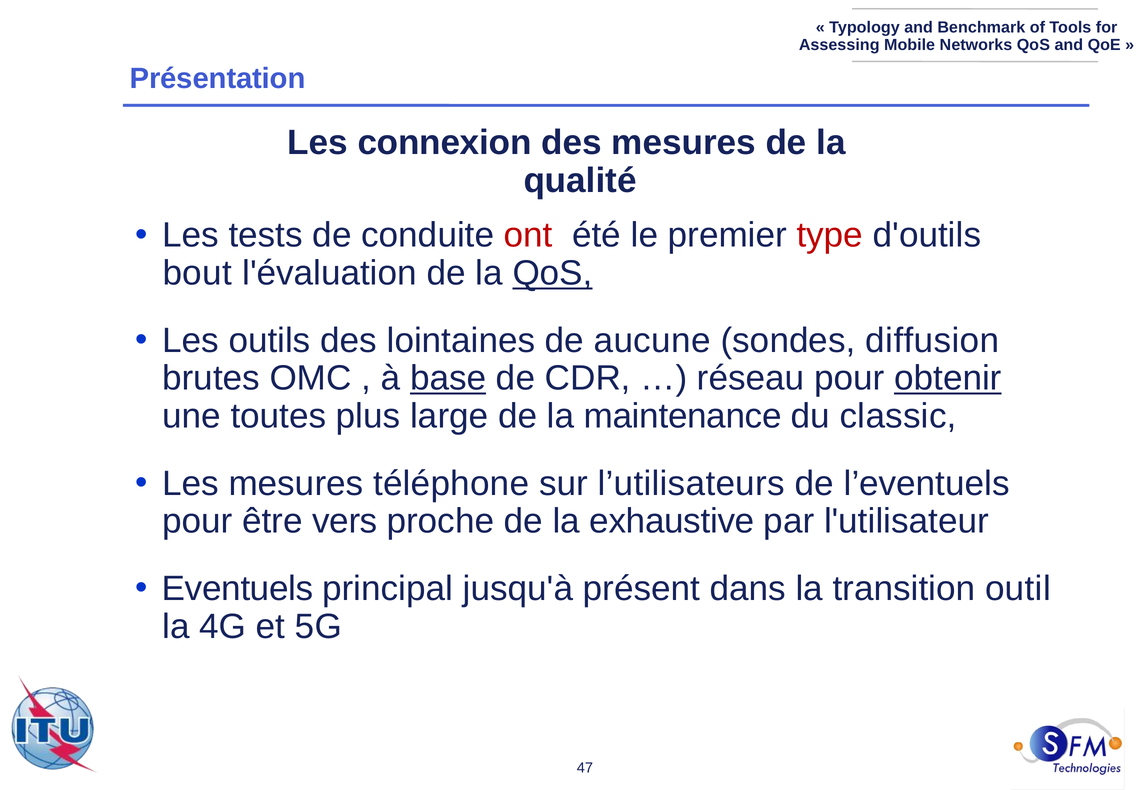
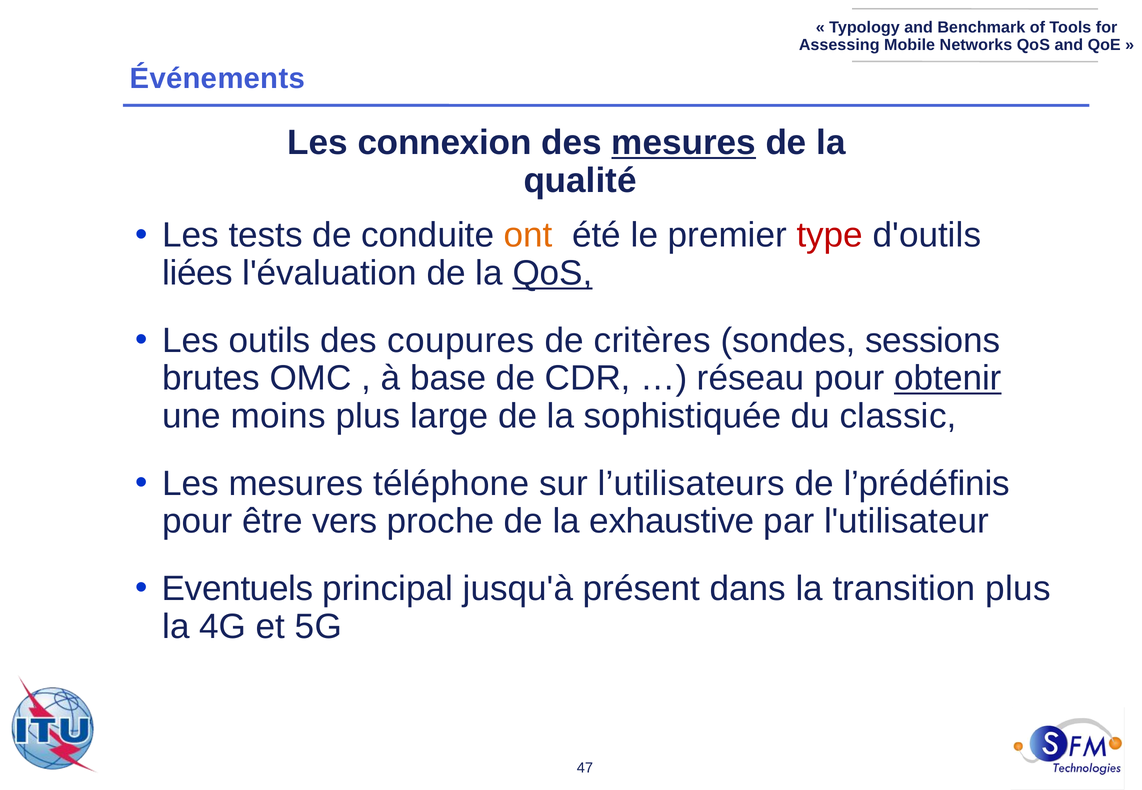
Présentation: Présentation -> Événements
mesures at (684, 143) underline: none -> present
ont colour: red -> orange
bout: bout -> liées
lointaines: lointaines -> coupures
aucune: aucune -> critères
diffusion: diffusion -> sessions
base underline: present -> none
toutes: toutes -> moins
maintenance: maintenance -> sophistiquée
l’eventuels: l’eventuels -> l’prédéfinis
transition outil: outil -> plus
